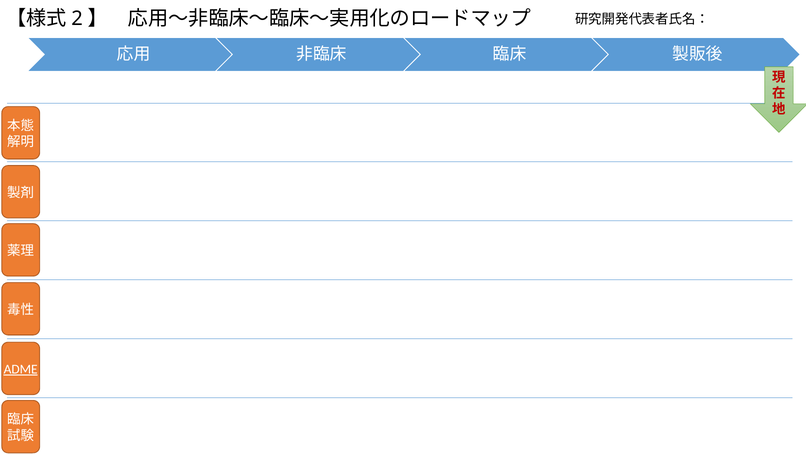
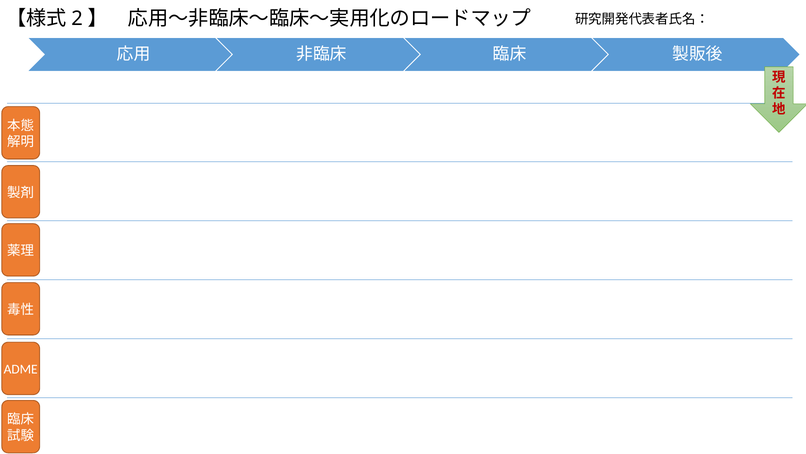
ADME underline: present -> none
